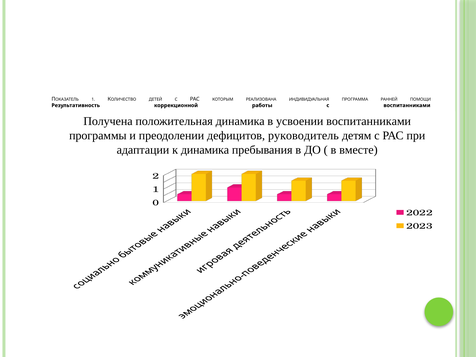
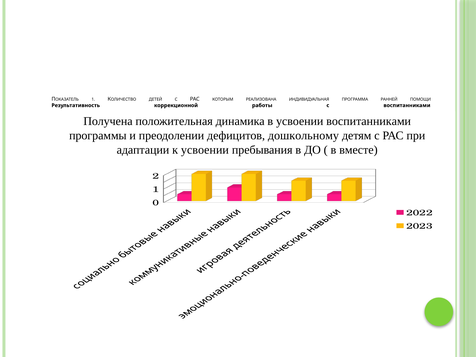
руководитель: руководитель -> дошкольному
к динамика: динамика -> усвоении
